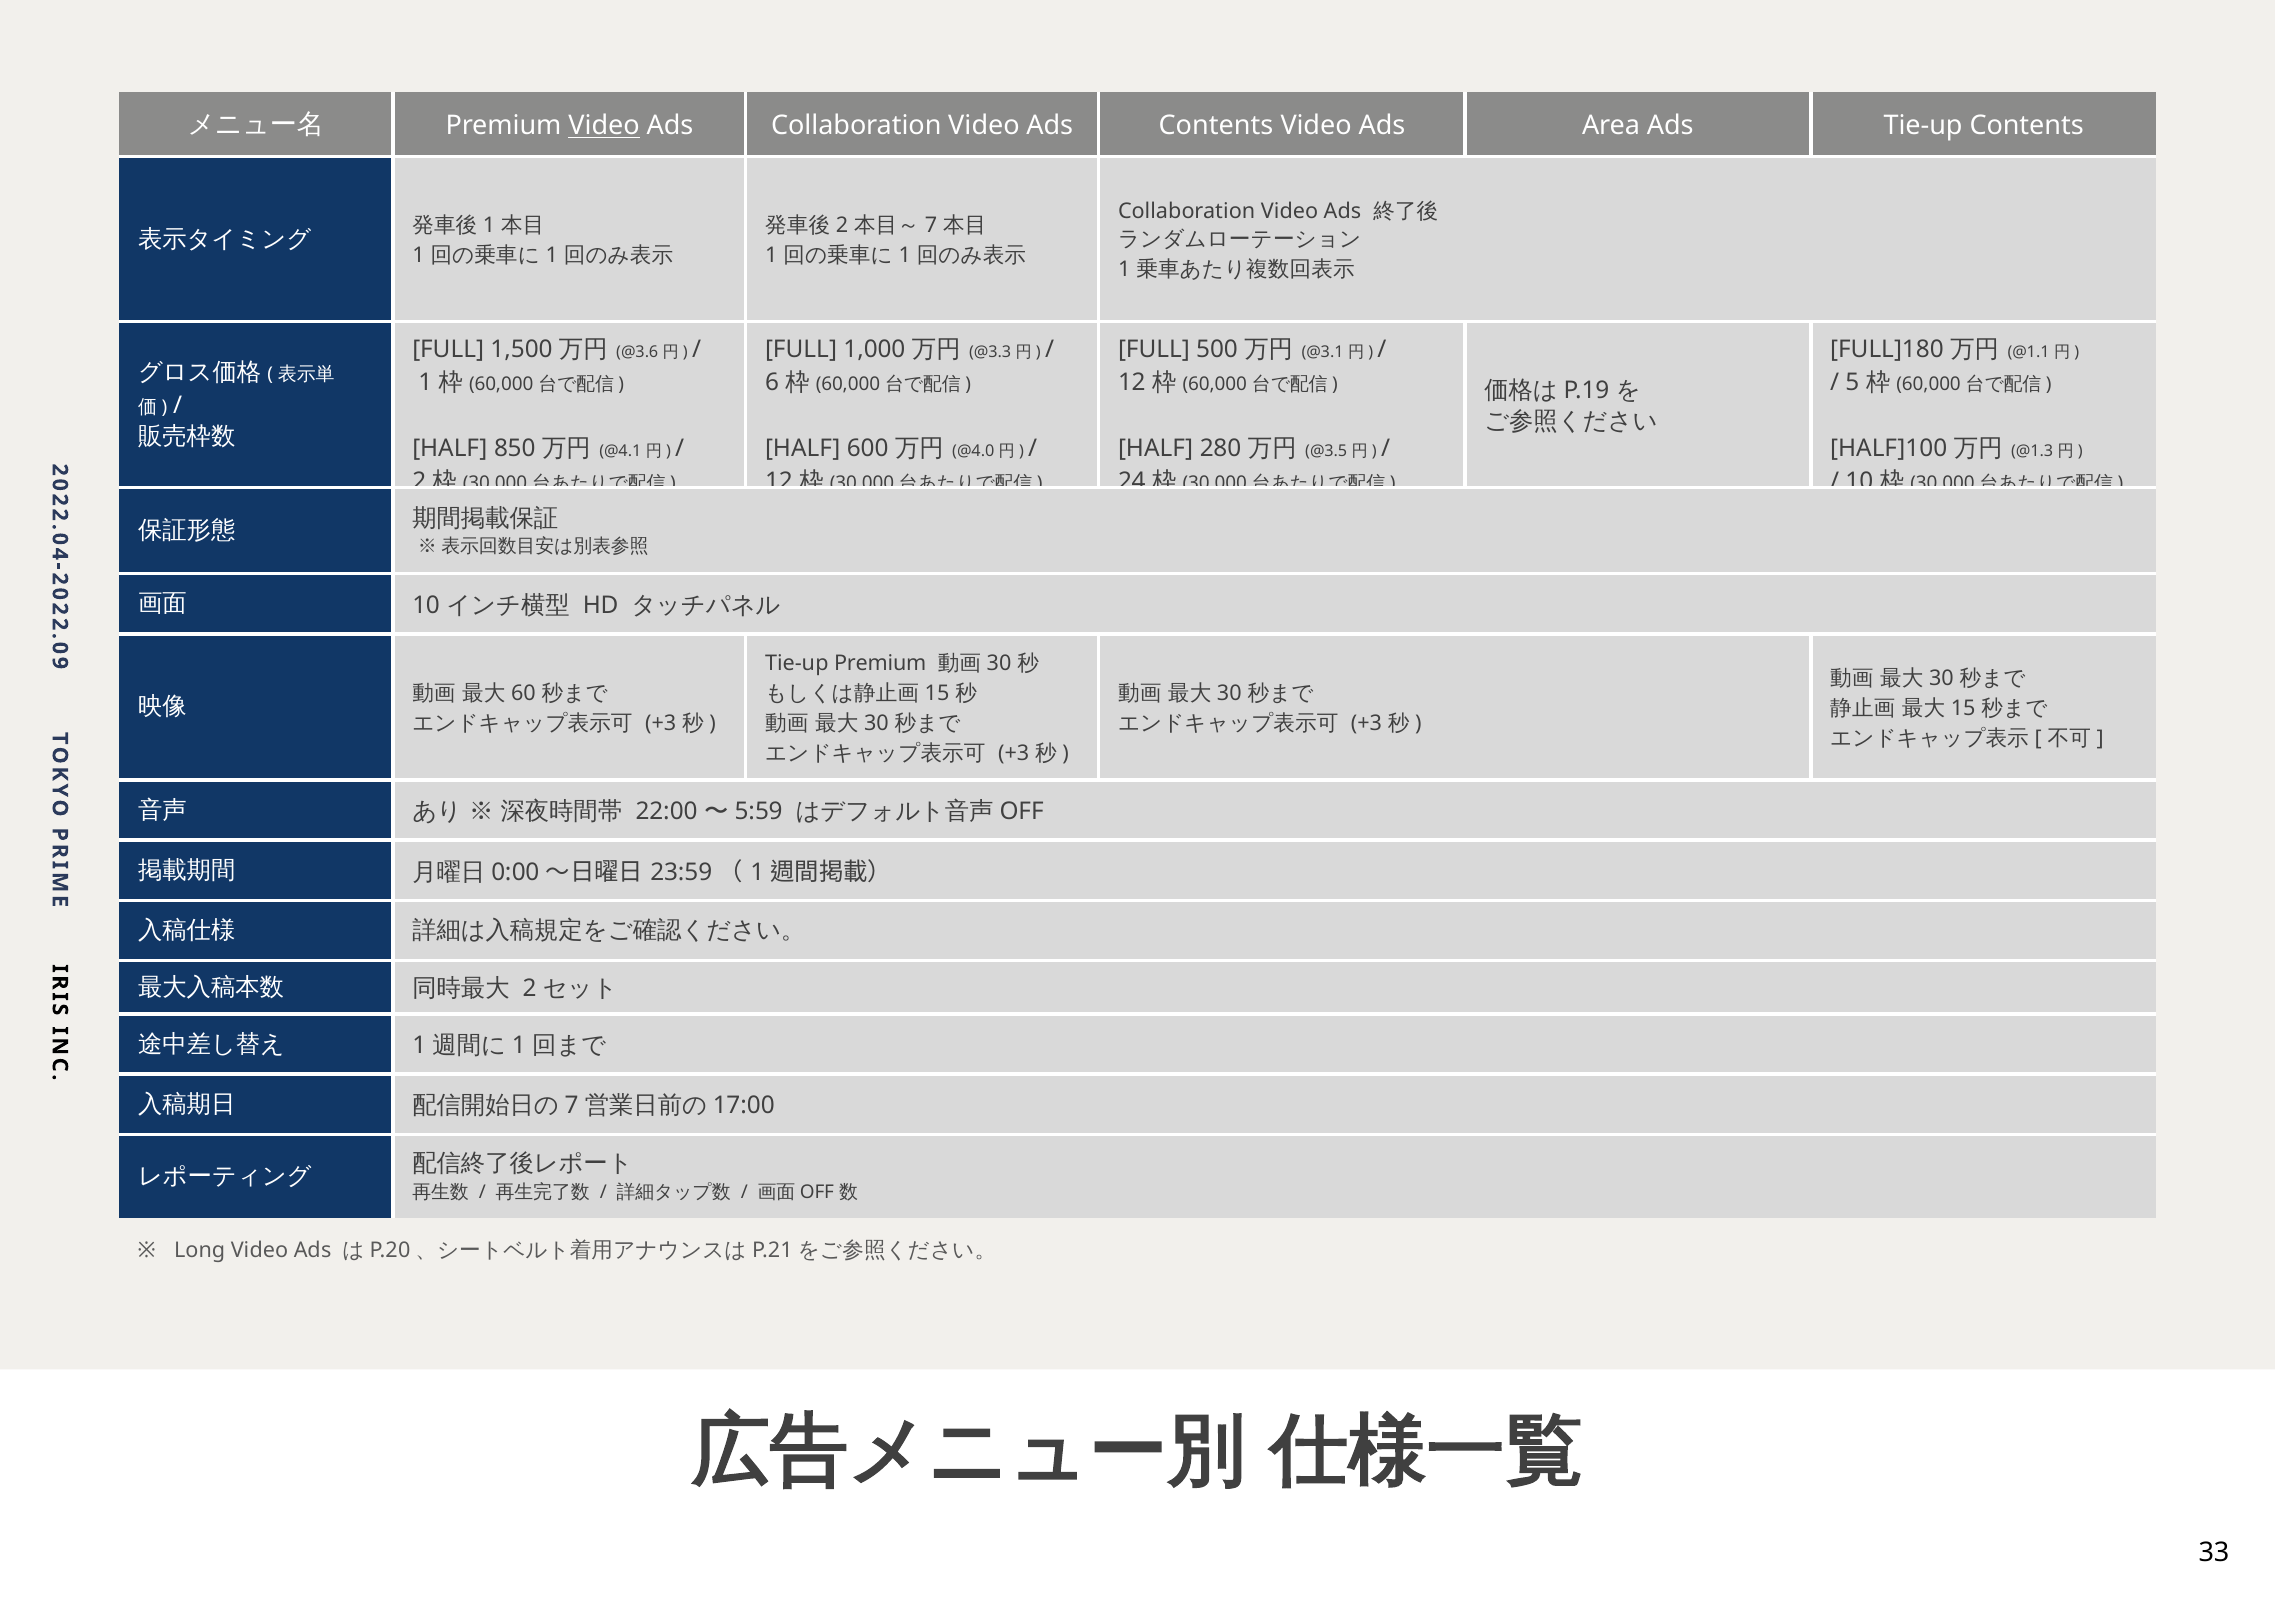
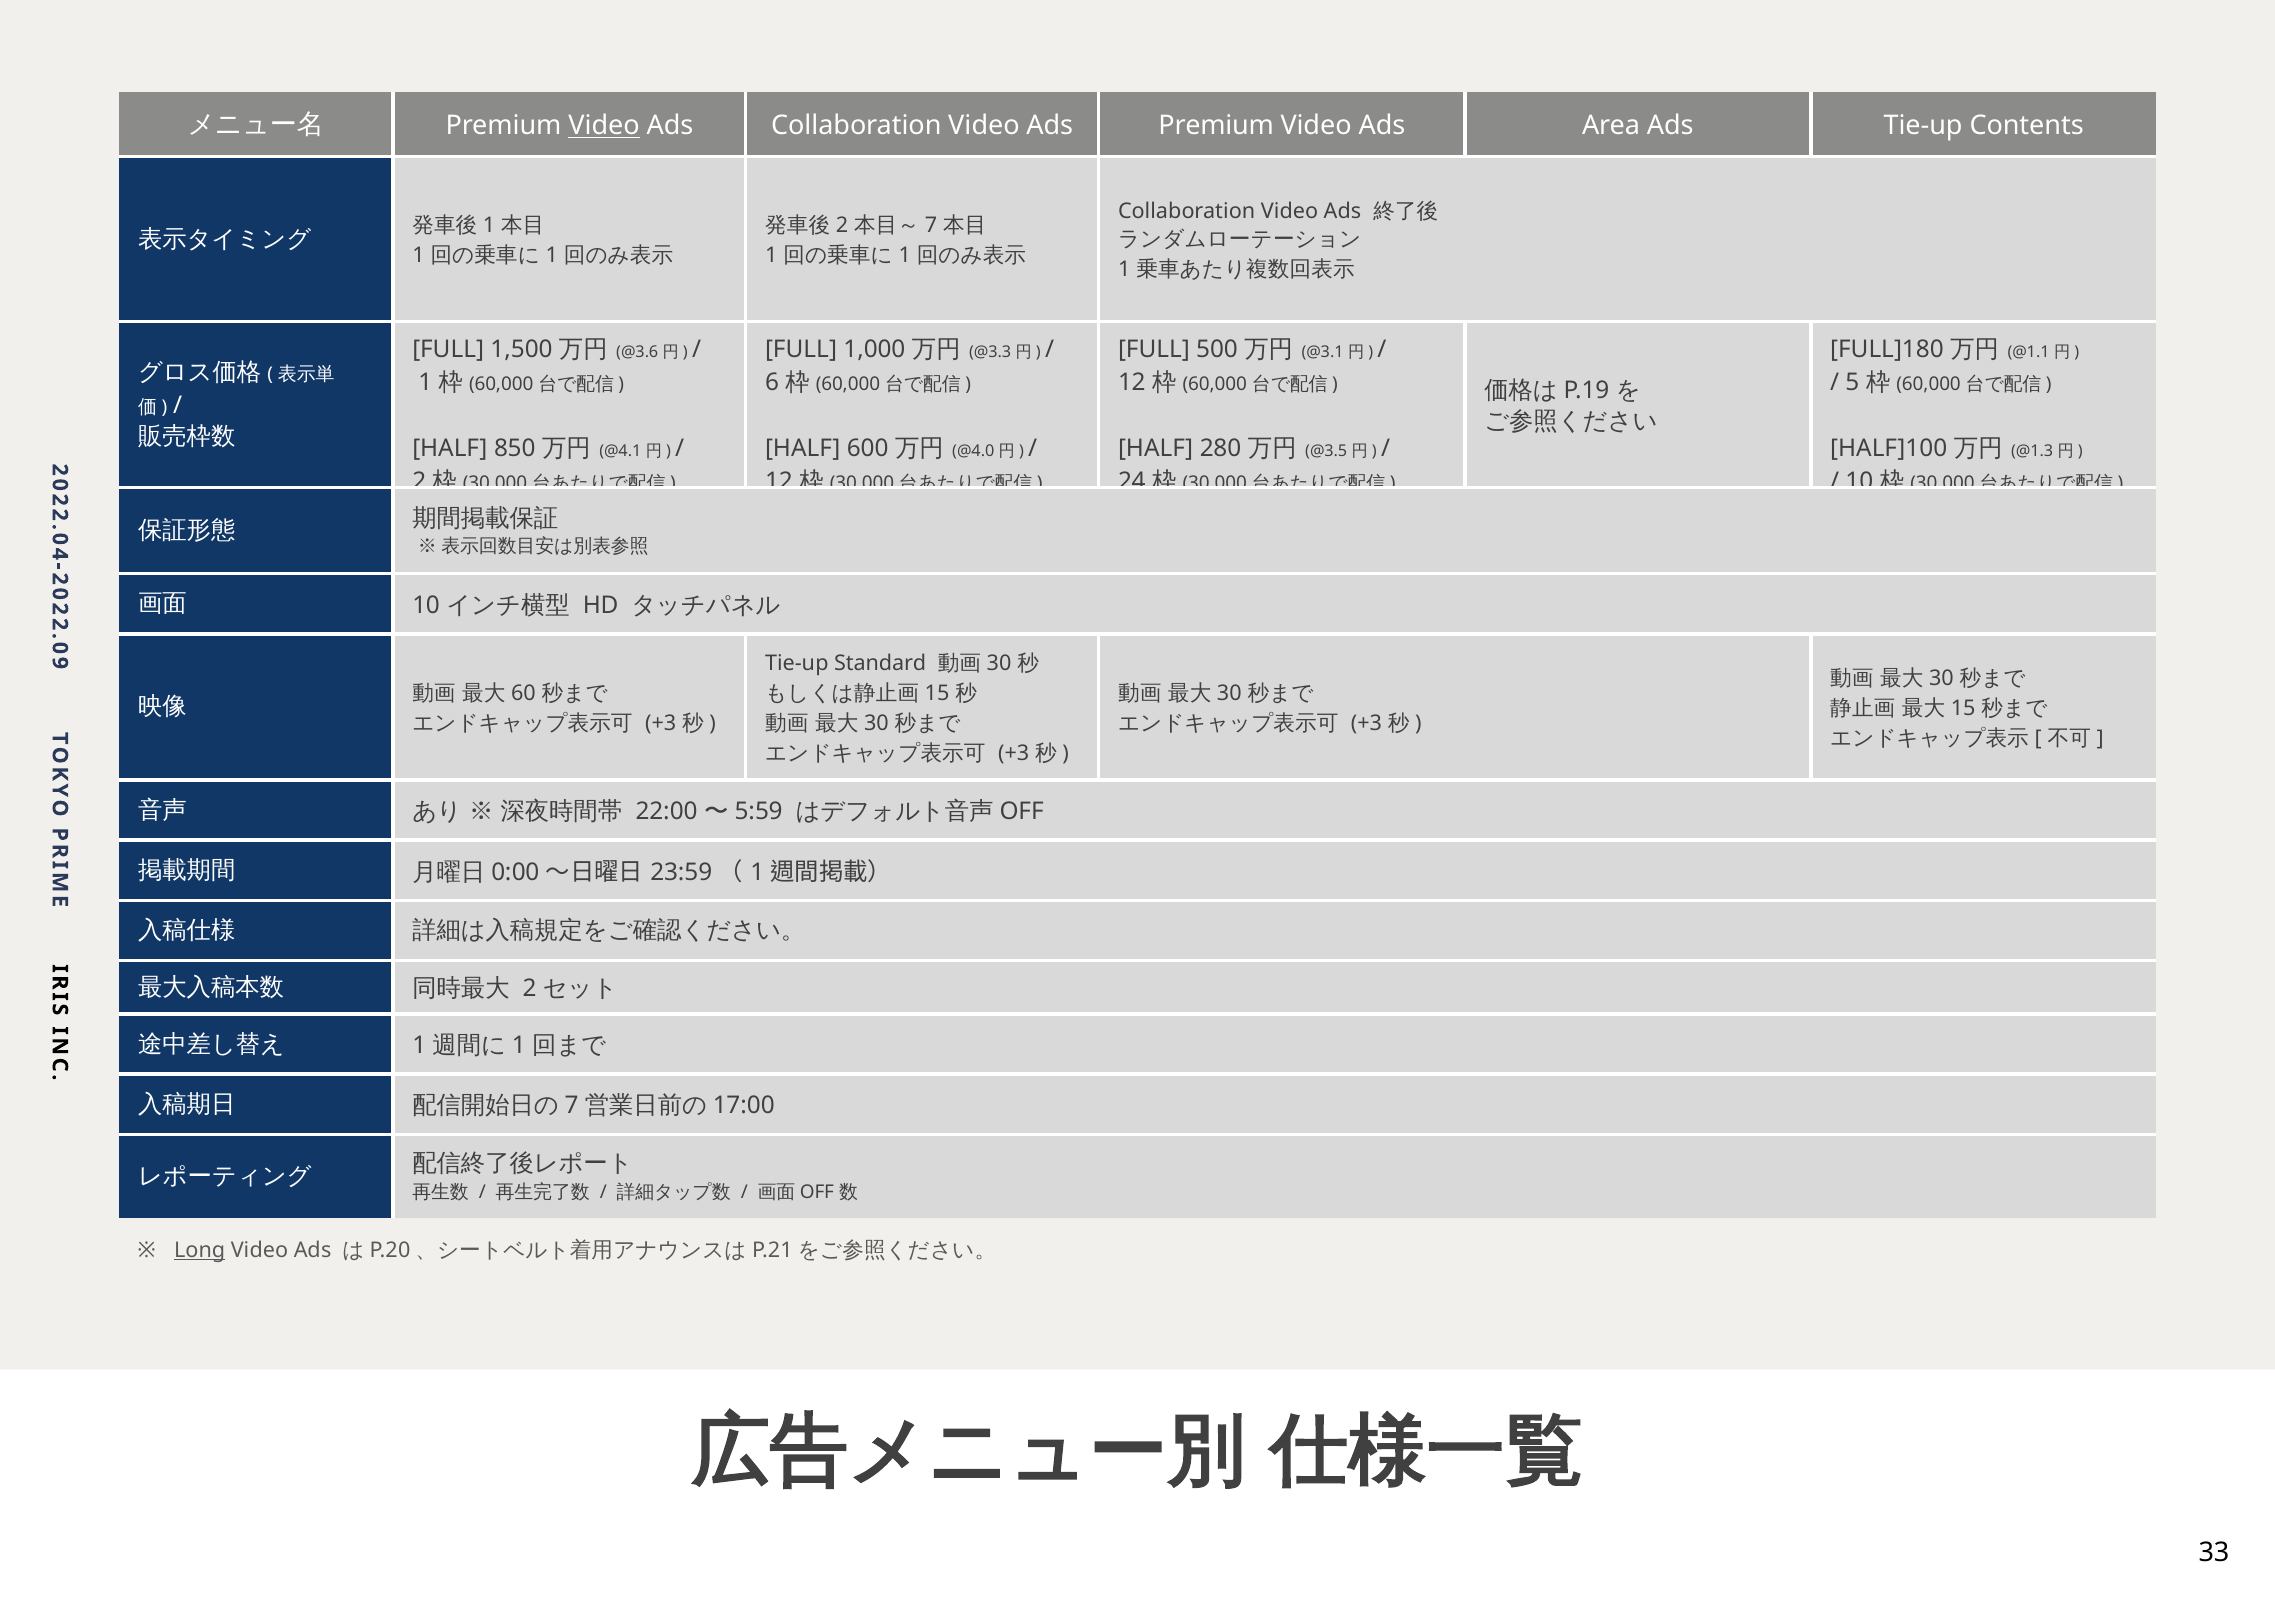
Ads Contents: Contents -> Premium
Tie-up Premium: Premium -> Standard
Long underline: none -> present
